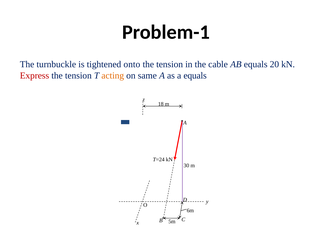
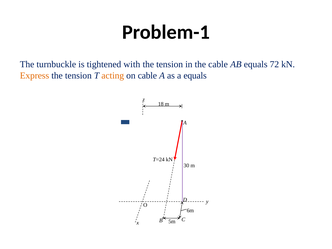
onto: onto -> with
20: 20 -> 72
Express colour: red -> orange
on same: same -> cable
